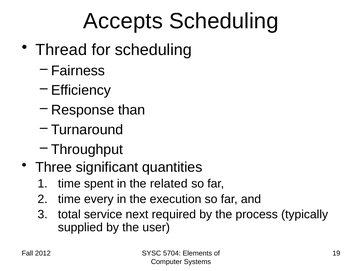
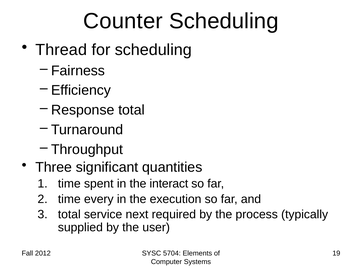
Accepts: Accepts -> Counter
Response than: than -> total
related: related -> interact
